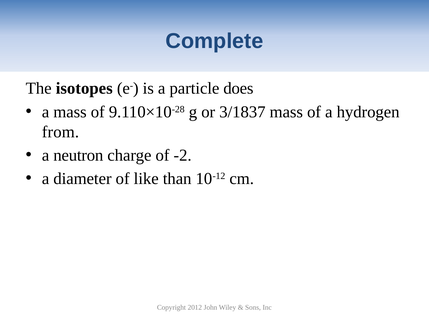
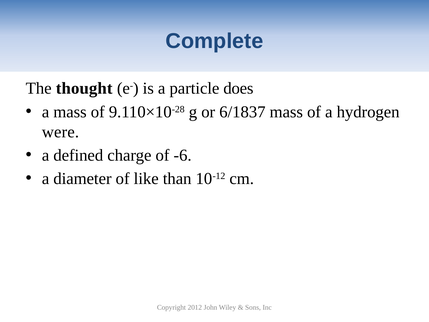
isotopes: isotopes -> thought
3/1837: 3/1837 -> 6/1837
from: from -> were
neutron: neutron -> defined
-2: -2 -> -6
